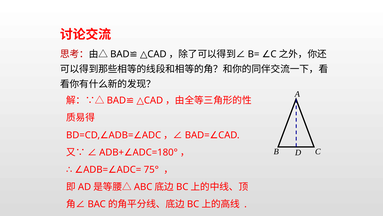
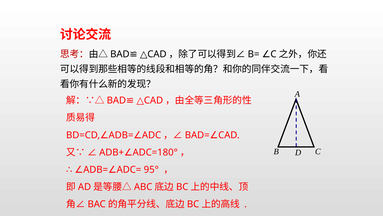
75°: 75° -> 95°
